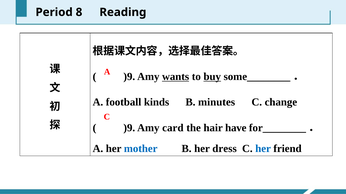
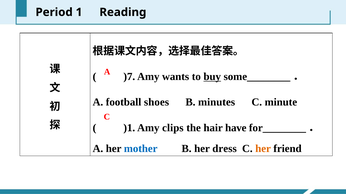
8: 8 -> 1
)9 at (129, 77): )9 -> )7
wants underline: present -> none
kinds: kinds -> shoes
change: change -> minute
)9 at (129, 128): )9 -> )1
card: card -> clips
her at (263, 149) colour: blue -> orange
